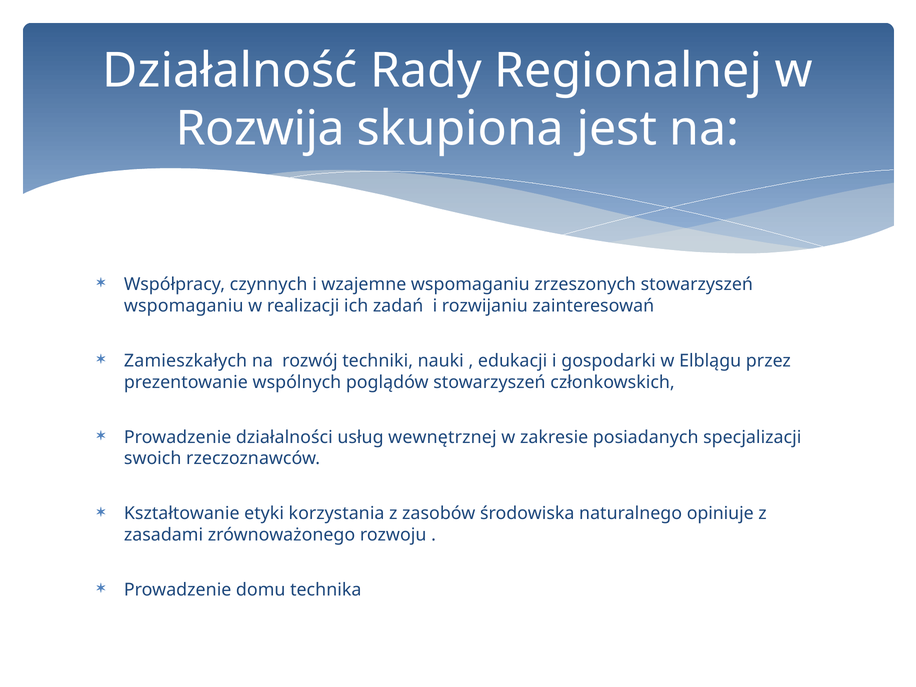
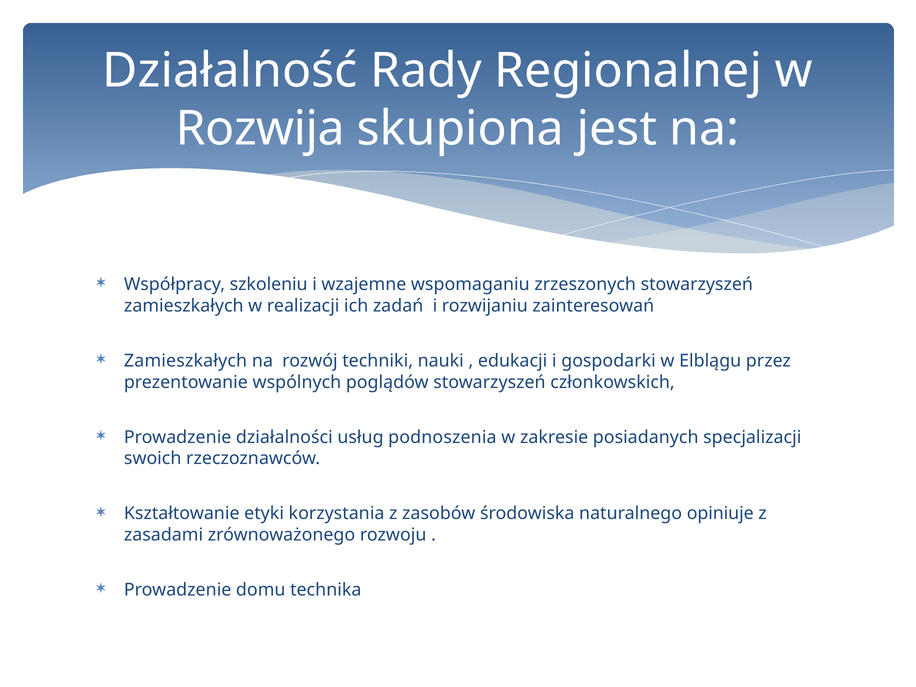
czynnych: czynnych -> szkoleniu
wspomaganiu at (184, 306): wspomaganiu -> zamieszkałych
wewnętrznej: wewnętrznej -> podnoszenia
